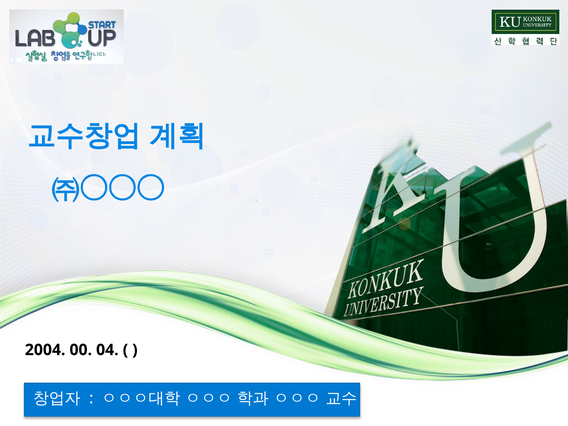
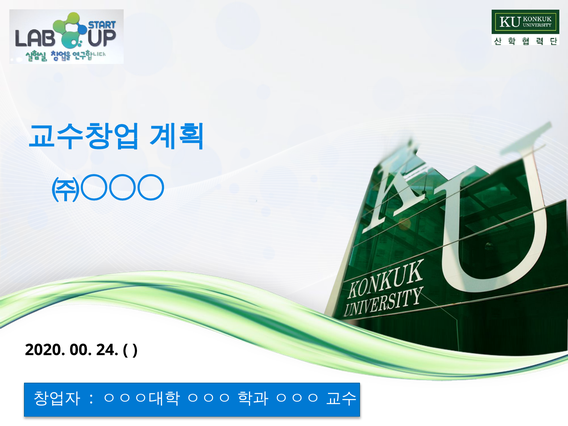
2004: 2004 -> 2020
04: 04 -> 24
